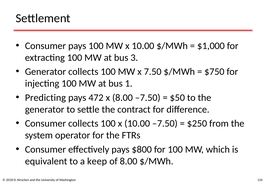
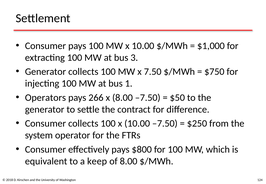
Predicting: Predicting -> Operators
472: 472 -> 266
